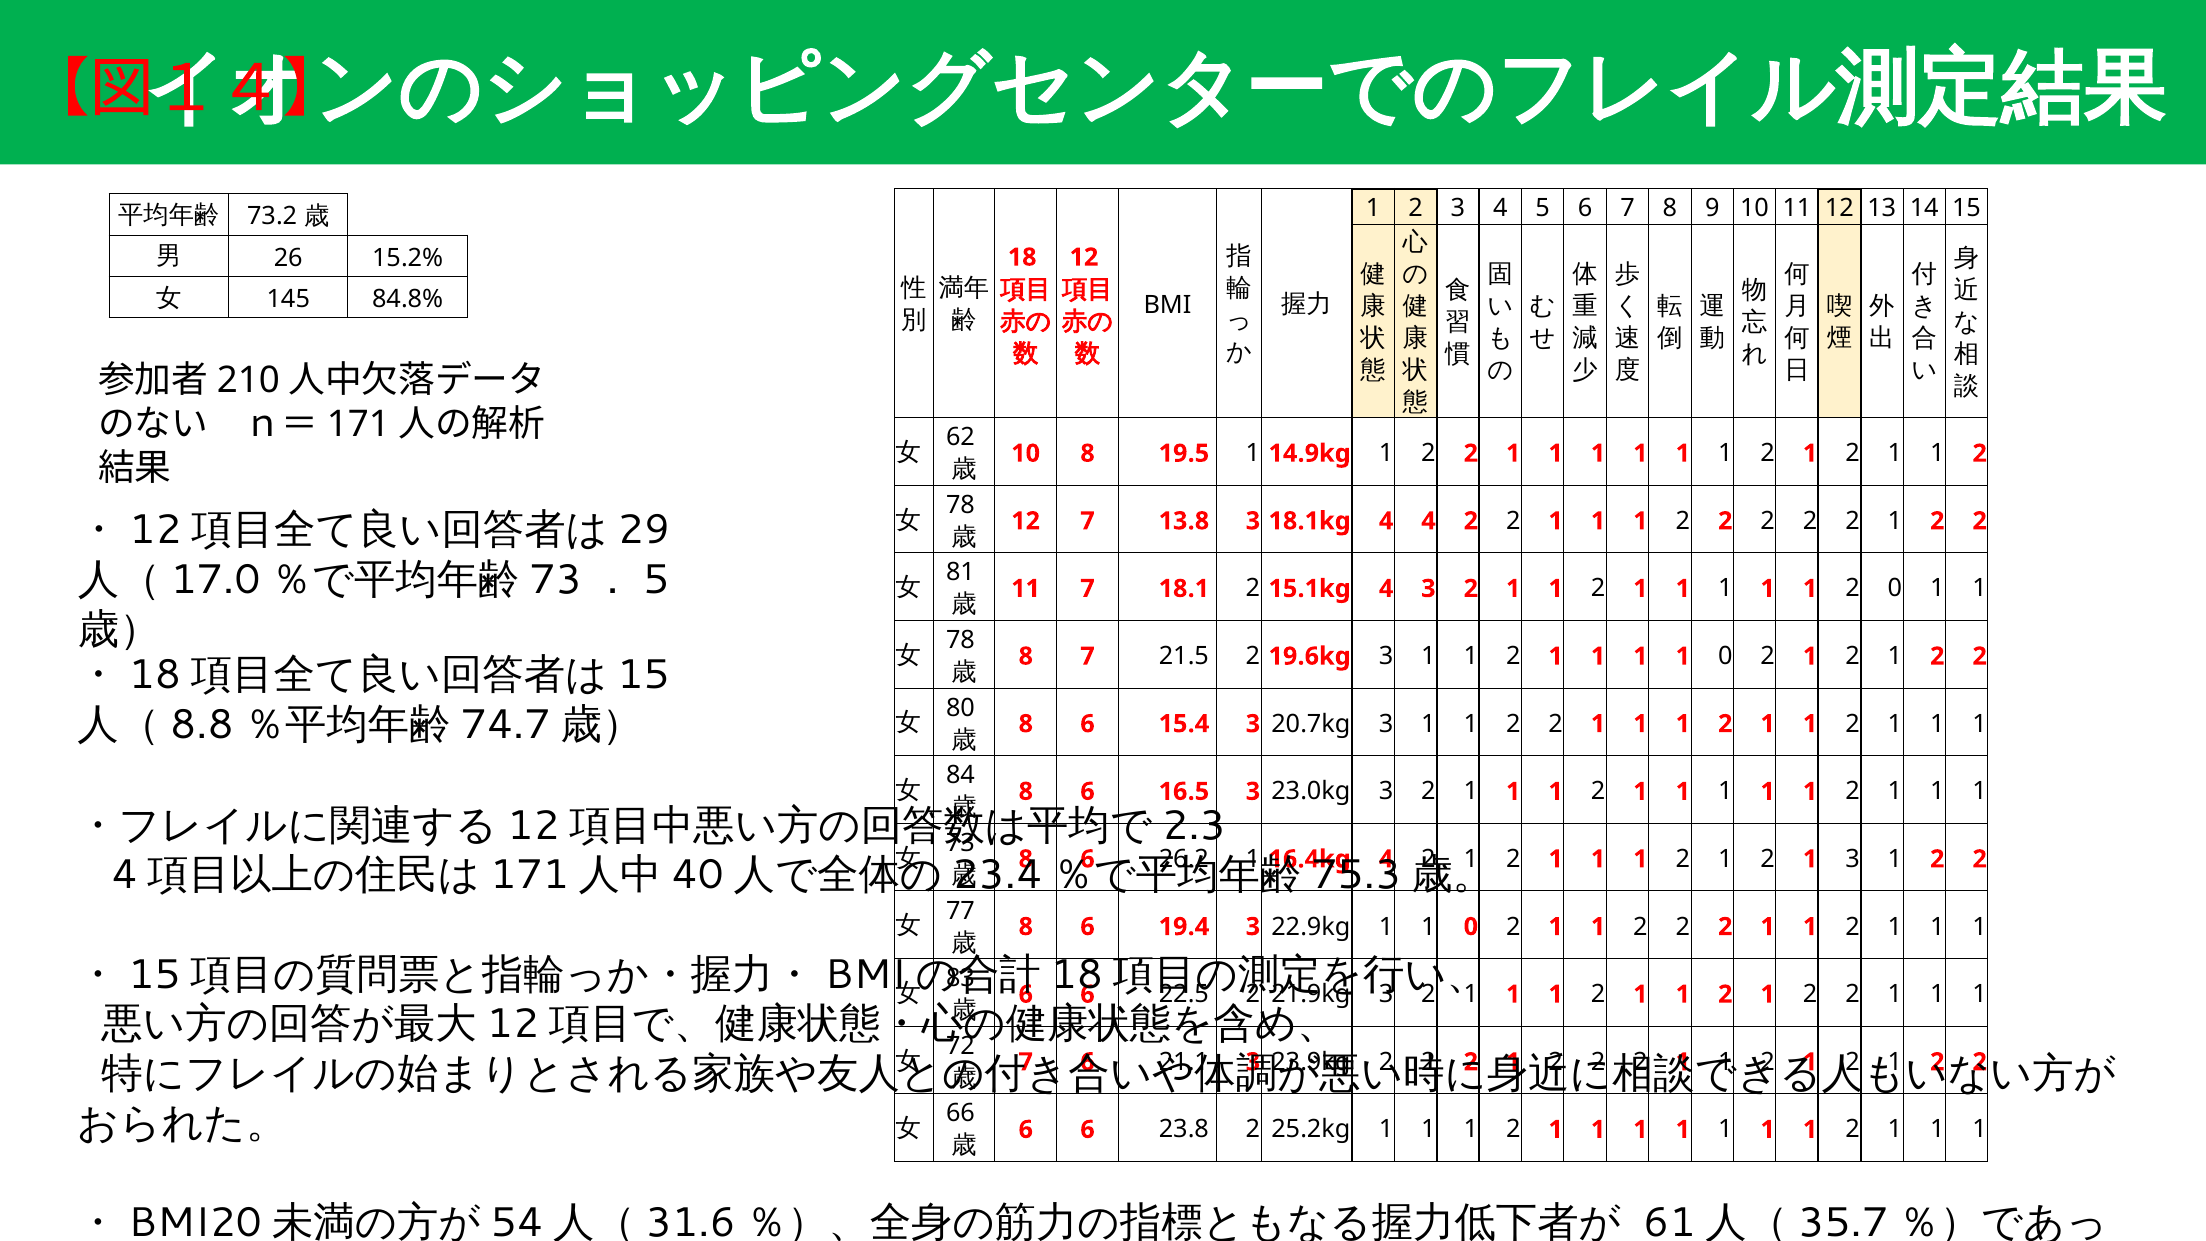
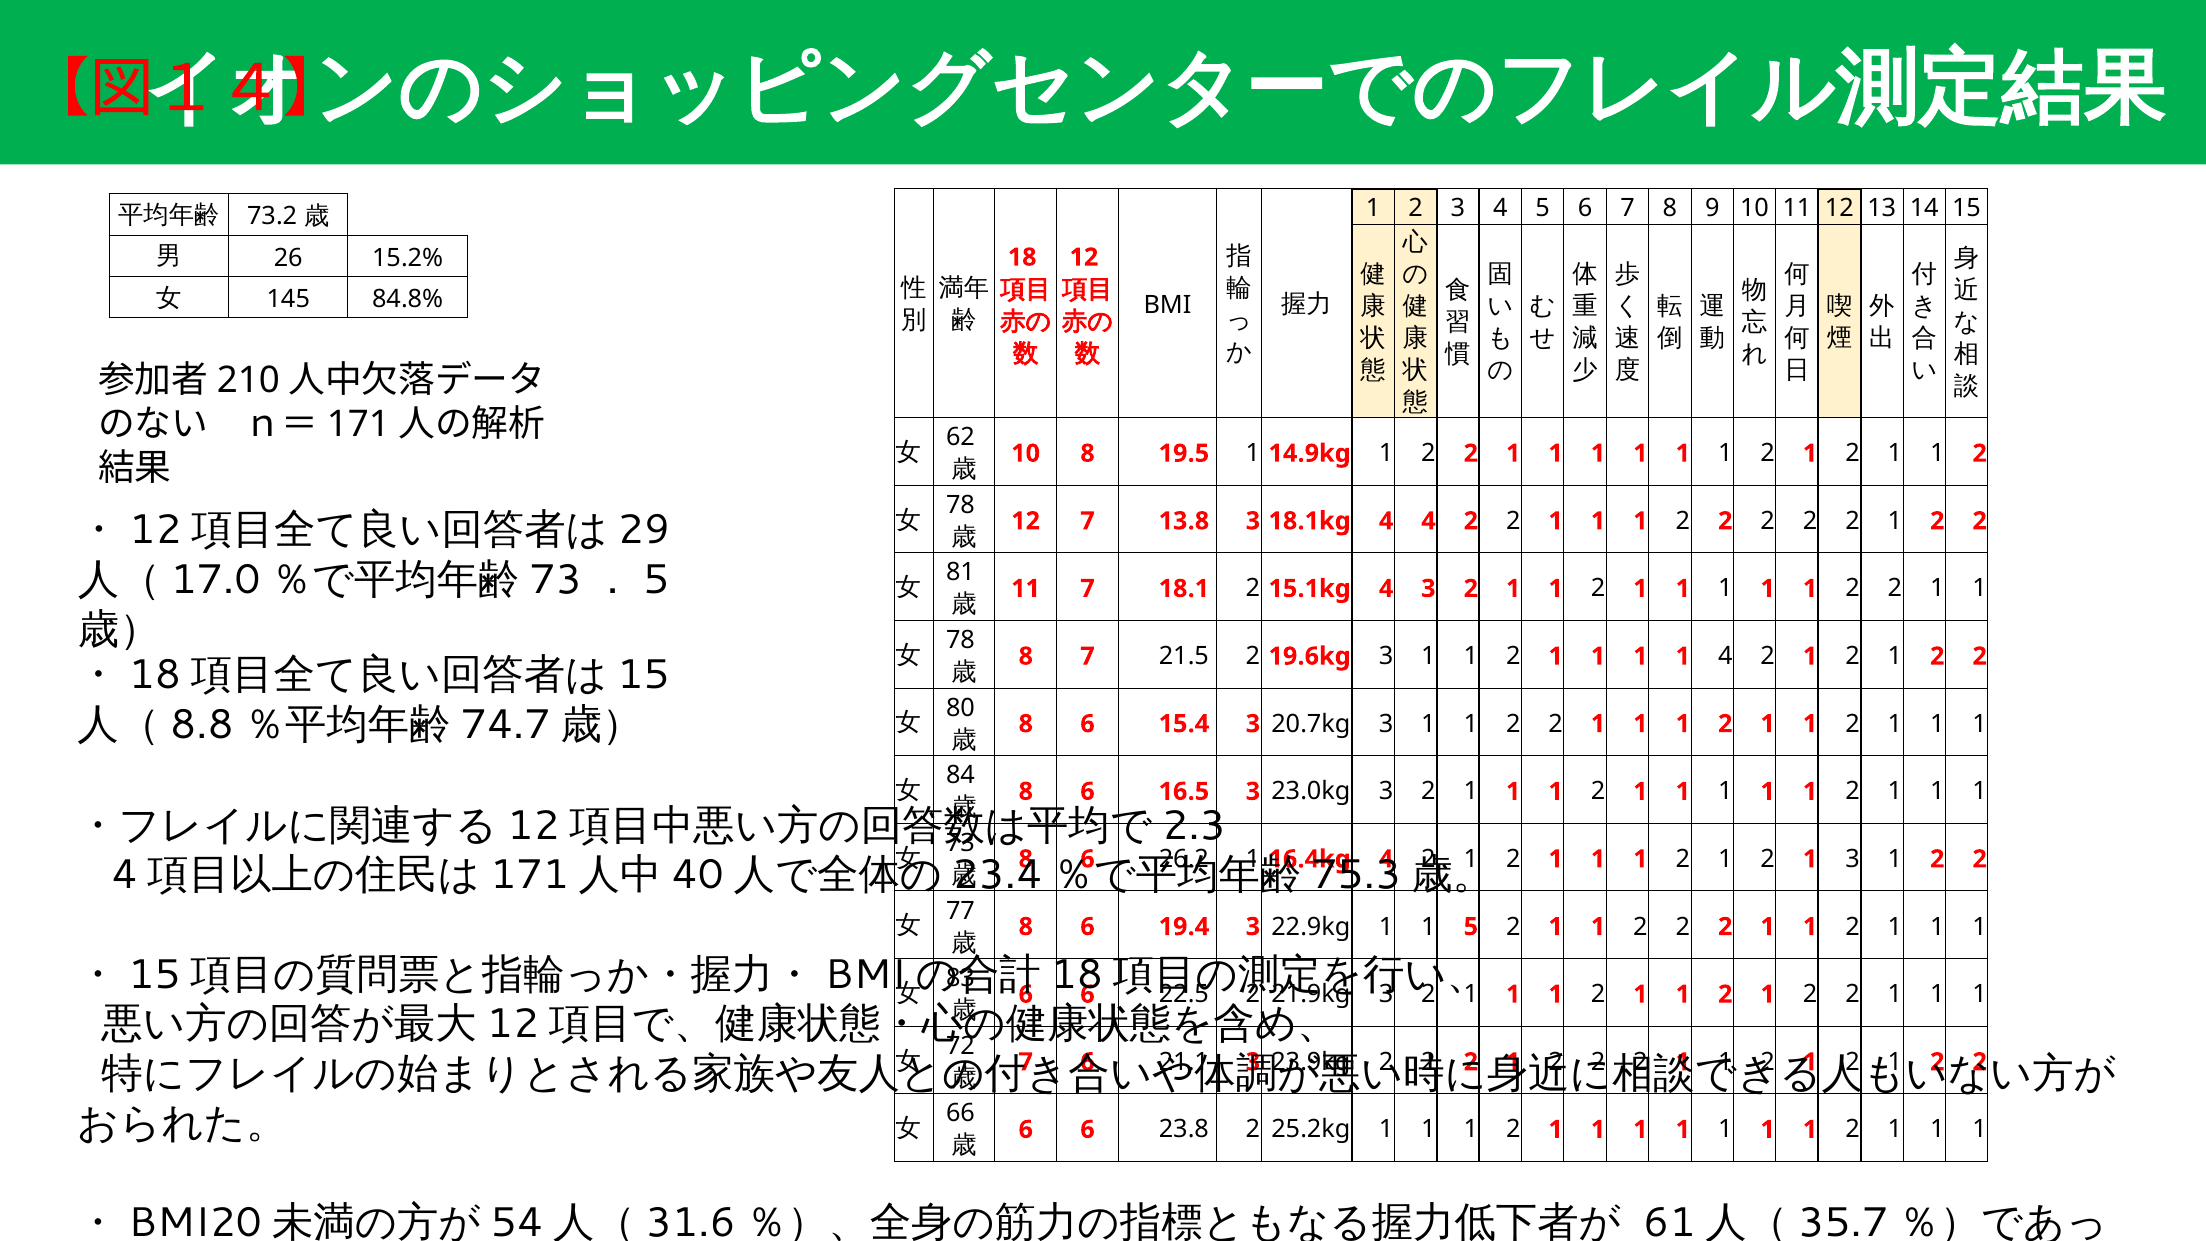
0 at (1895, 589): 0 -> 2
1 1 1 0: 0 -> 4
22.9kg 1 1 0: 0 -> 5
